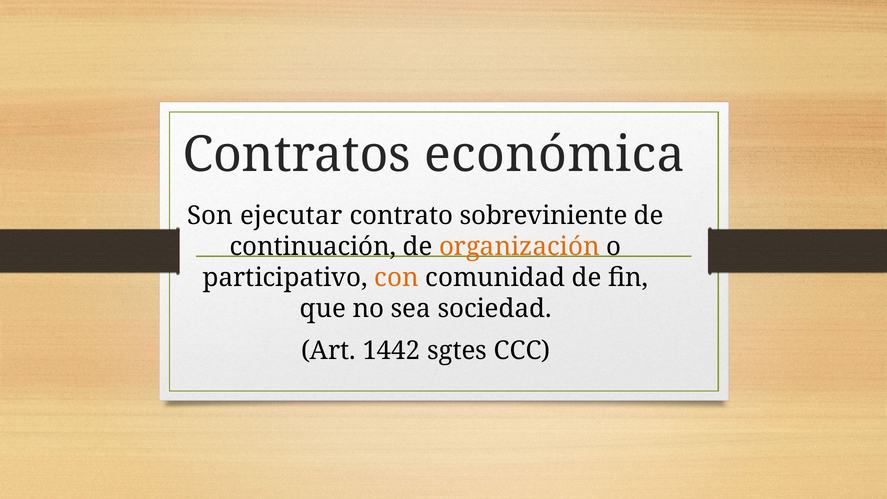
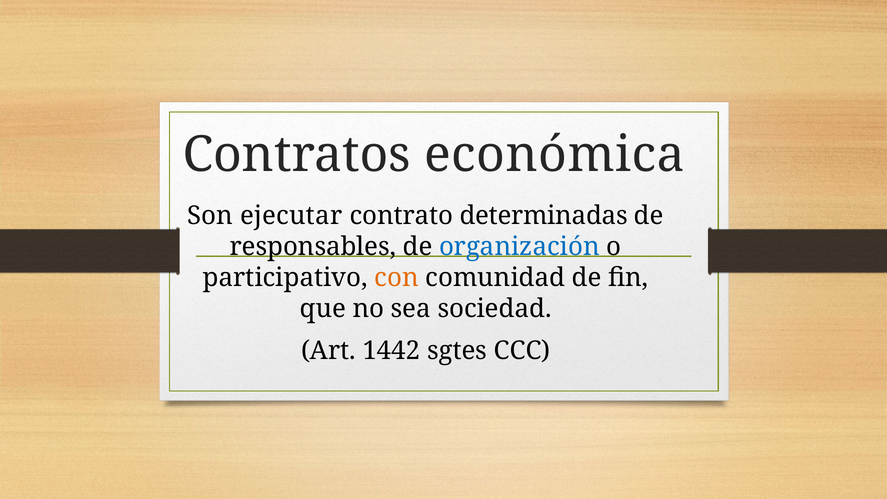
sobreviniente: sobreviniente -> determinadas
continuación: continuación -> responsables
organización colour: orange -> blue
